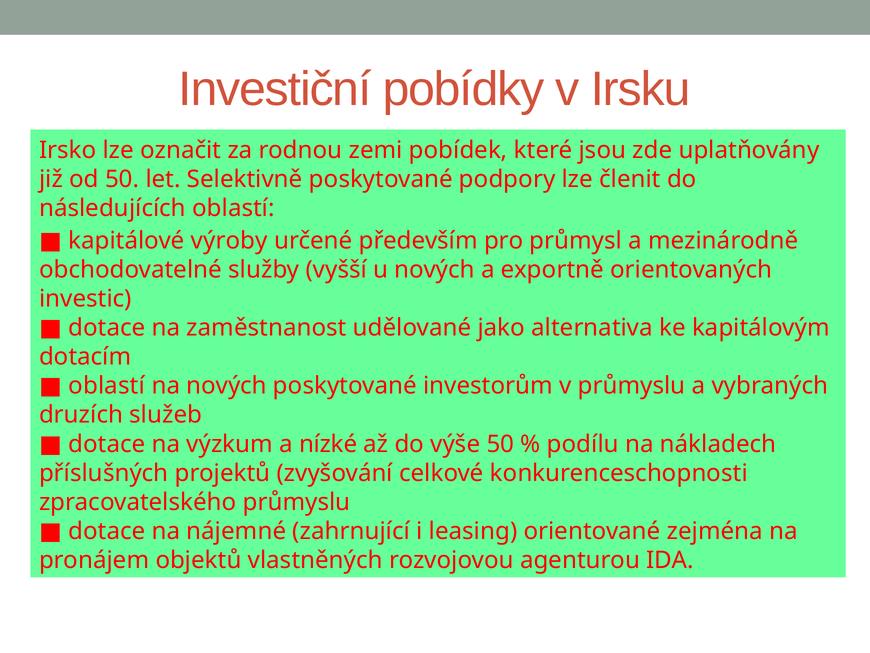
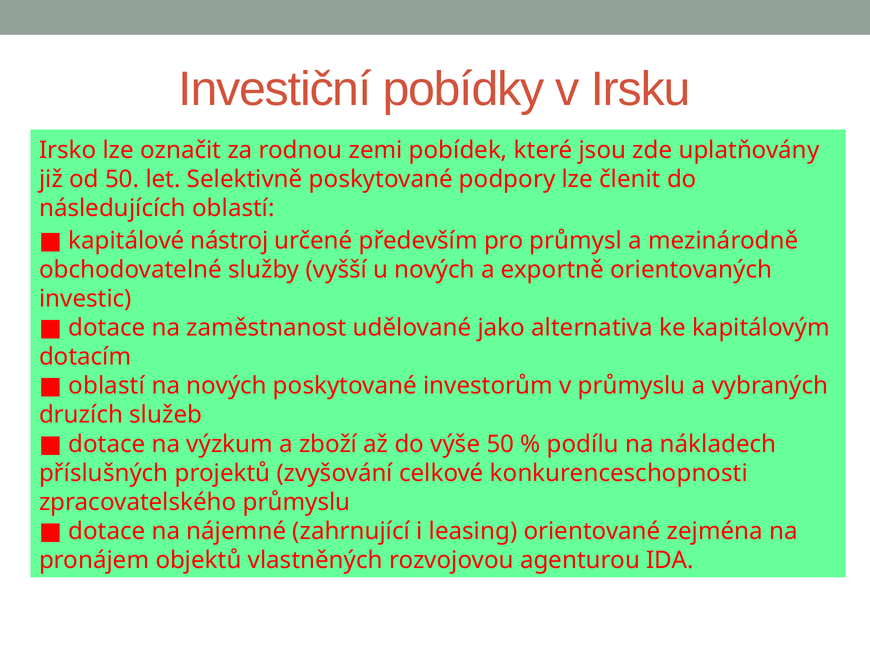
výroby: výroby -> nástroj
nízké: nízké -> zboží
